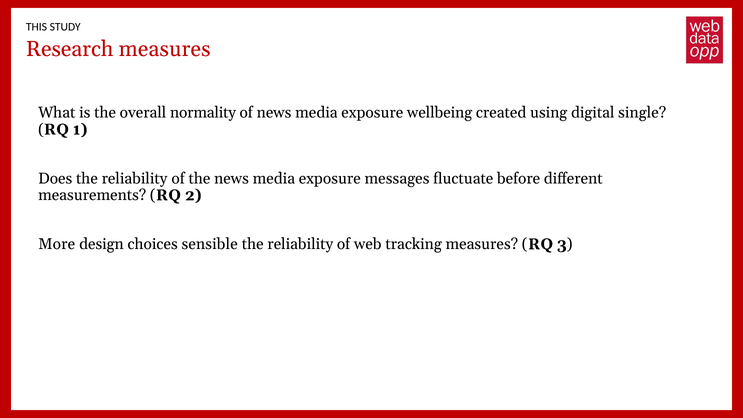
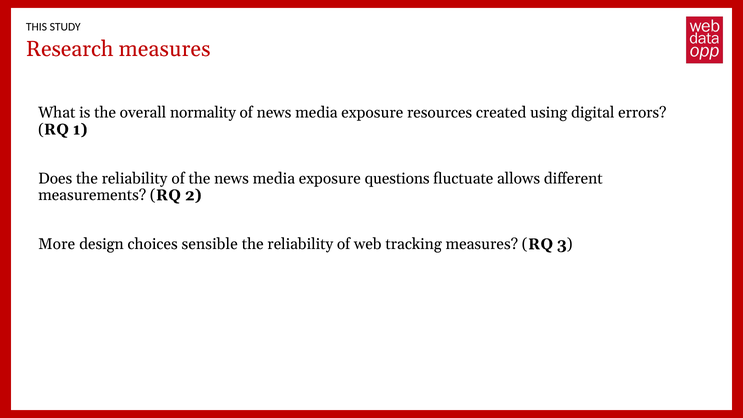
wellbeing: wellbeing -> resources
single: single -> errors
messages: messages -> questions
before: before -> allows
